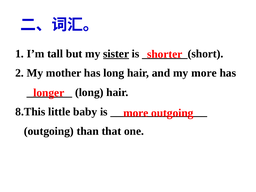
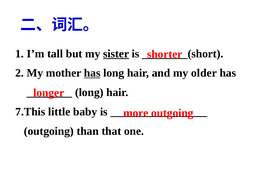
has at (92, 73) underline: none -> present
my more: more -> older
8.This: 8.This -> 7.This
